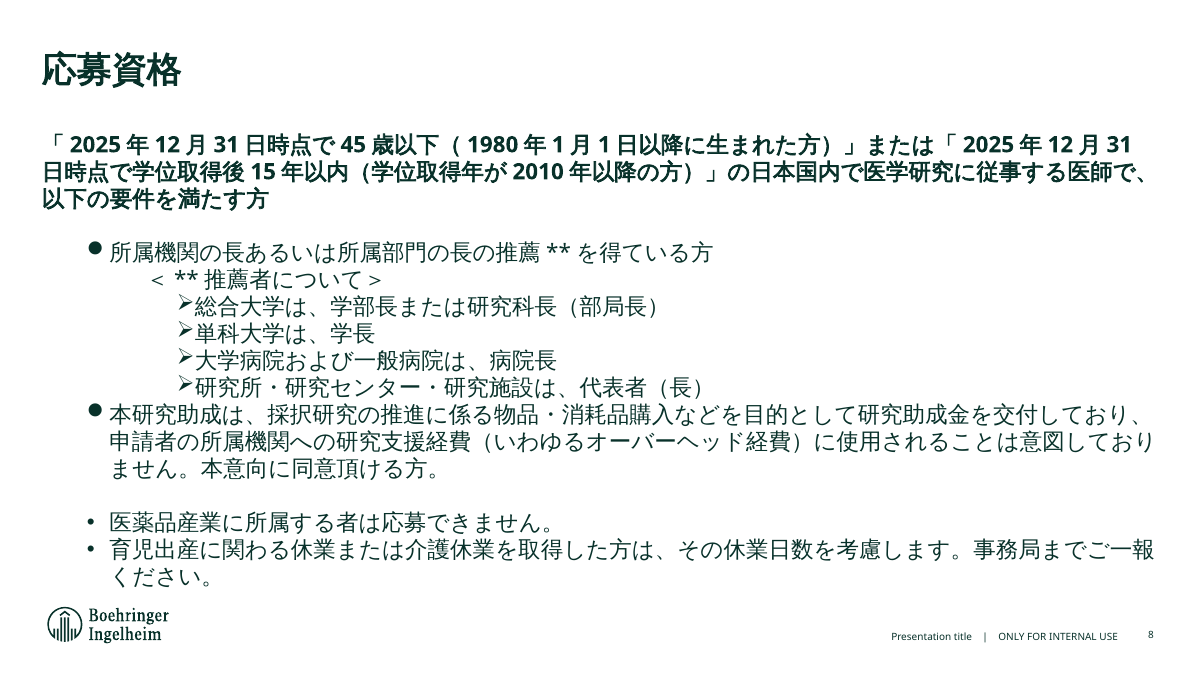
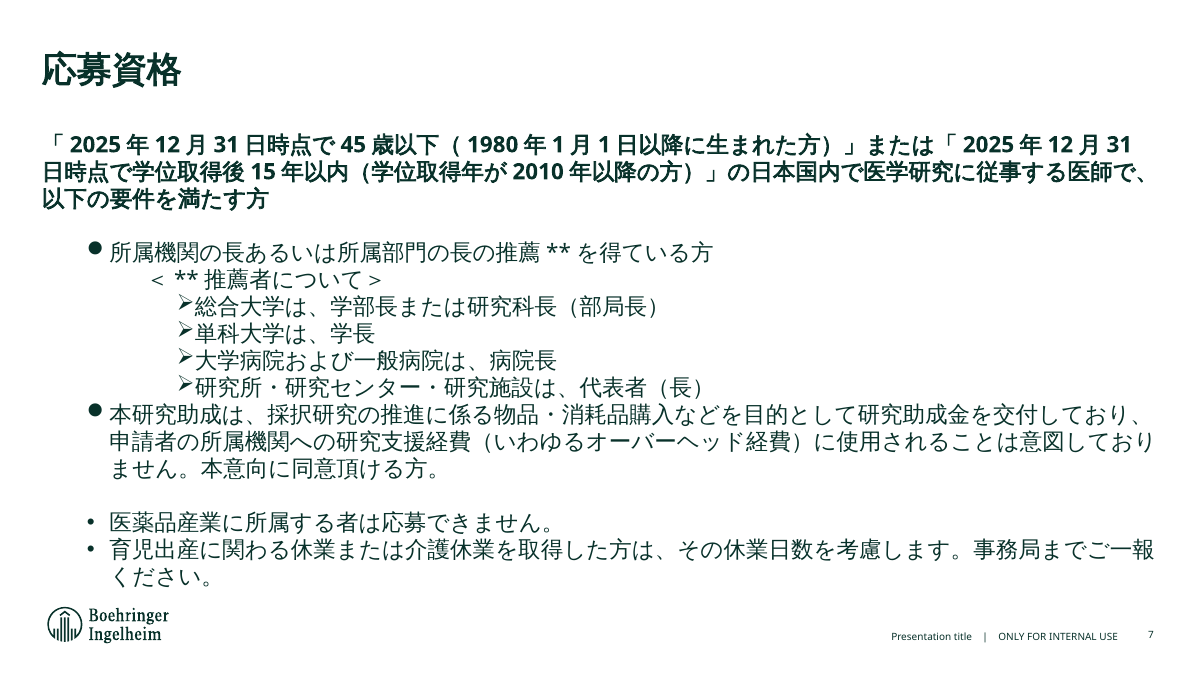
8: 8 -> 7
